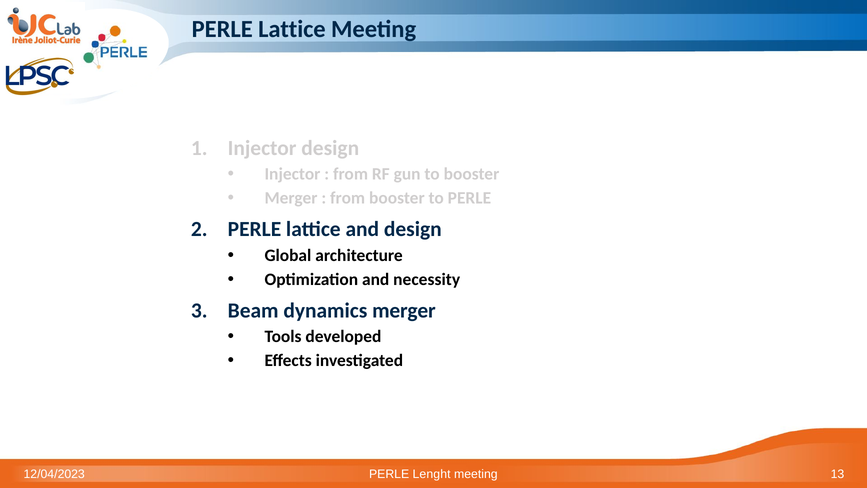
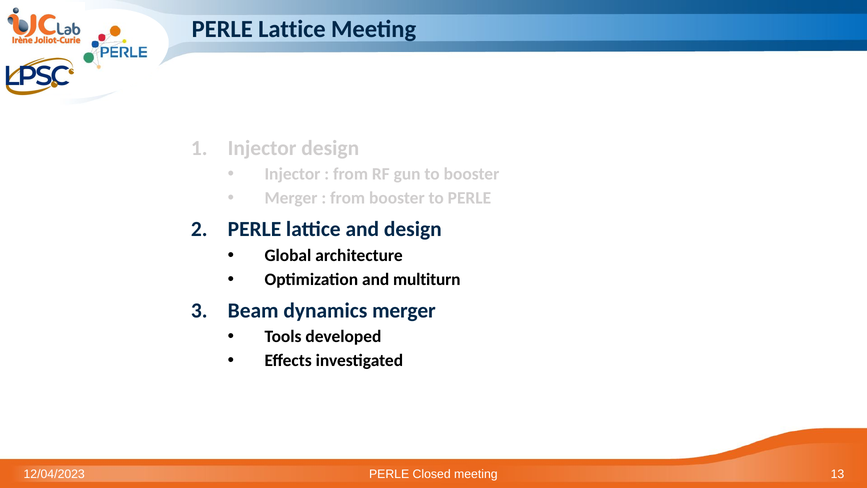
necessity: necessity -> multiturn
Lenght: Lenght -> Closed
